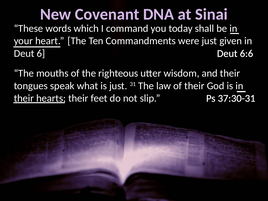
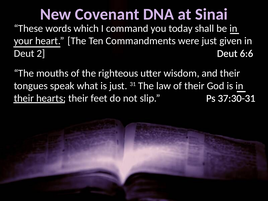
6: 6 -> 2
